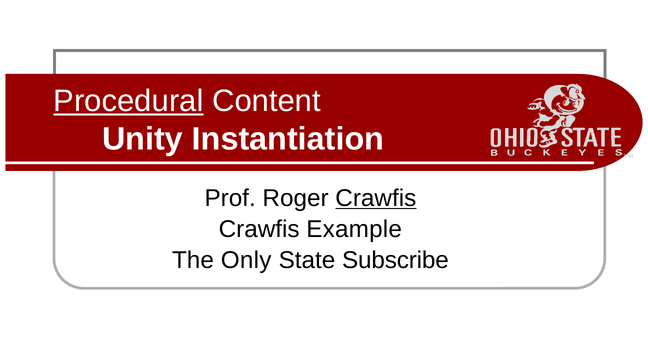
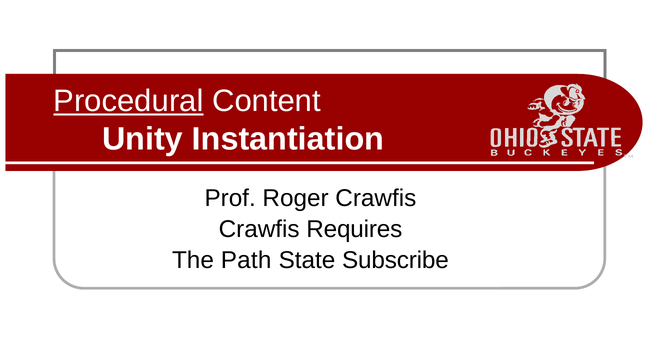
Crawfis at (376, 198) underline: present -> none
Example: Example -> Requires
Only: Only -> Path
